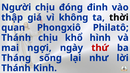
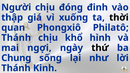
không: không -> xuống
thứ colour: red -> black
Tháng: Tháng -> Chung
